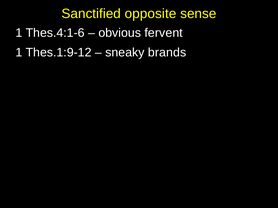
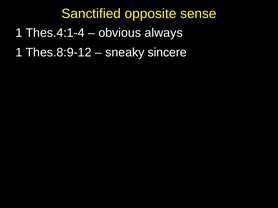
Thes.4:1-6: Thes.4:1-6 -> Thes.4:1-4
fervent: fervent -> always
Thes.1:9-12: Thes.1:9-12 -> Thes.8:9-12
brands: brands -> sincere
